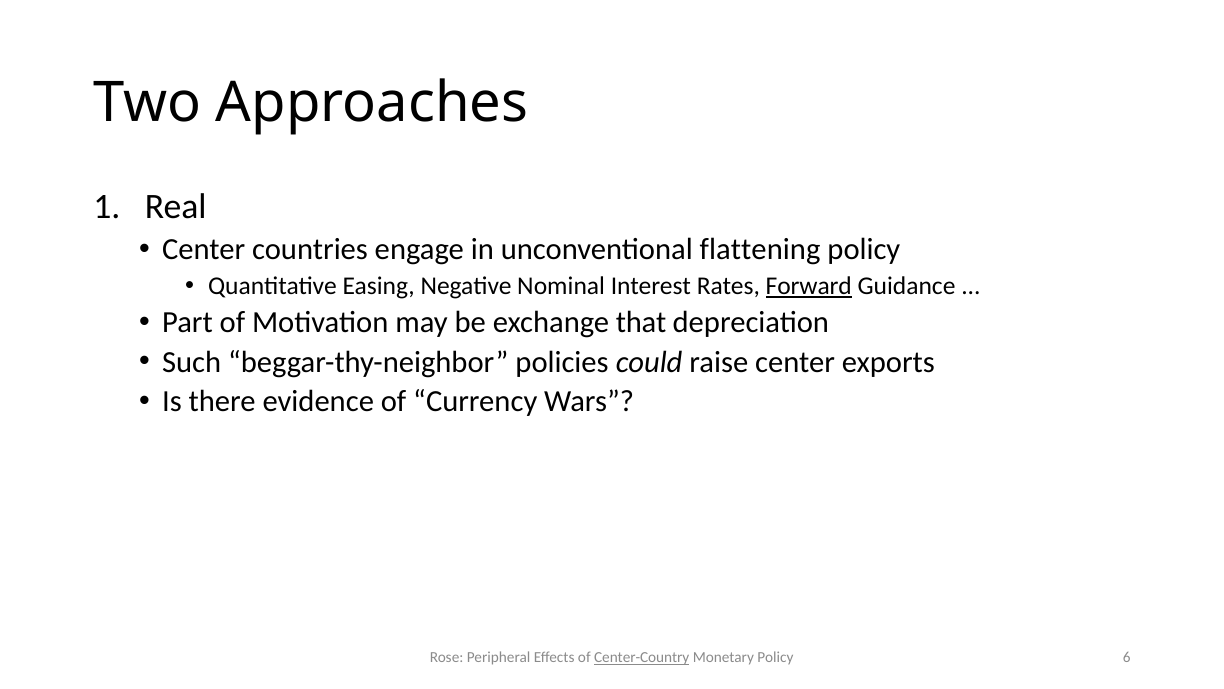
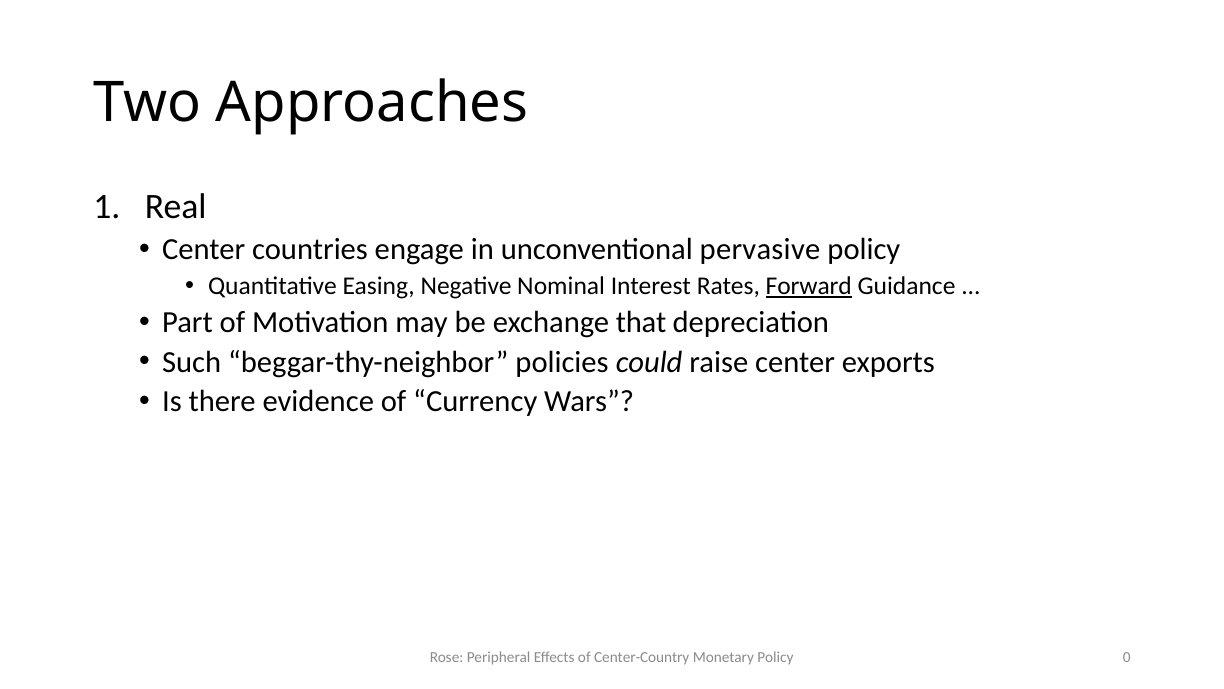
flattening: flattening -> pervasive
Center-Country underline: present -> none
6: 6 -> 0
